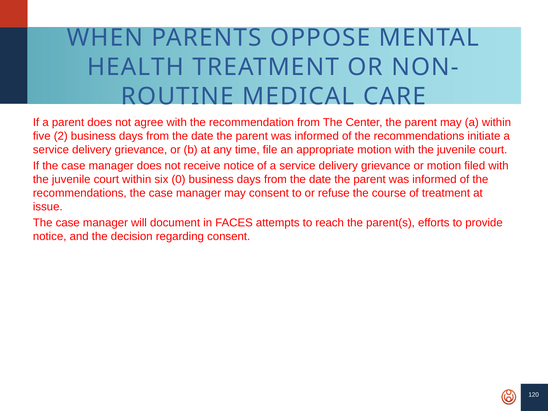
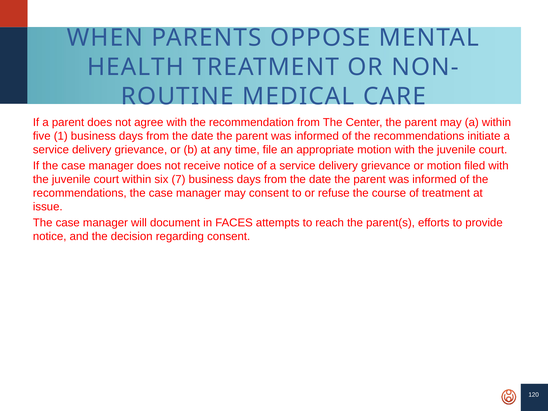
2: 2 -> 1
0: 0 -> 7
